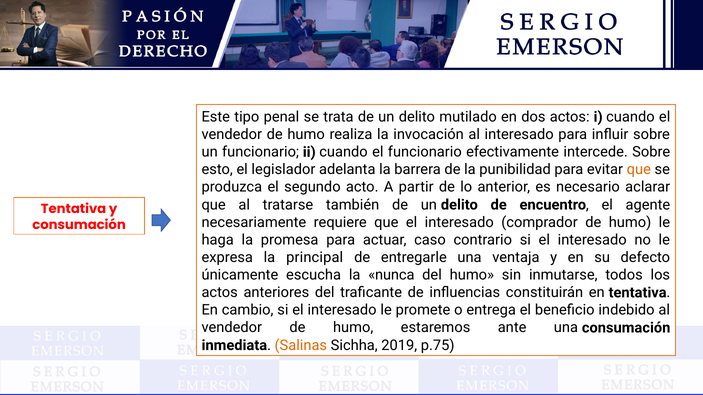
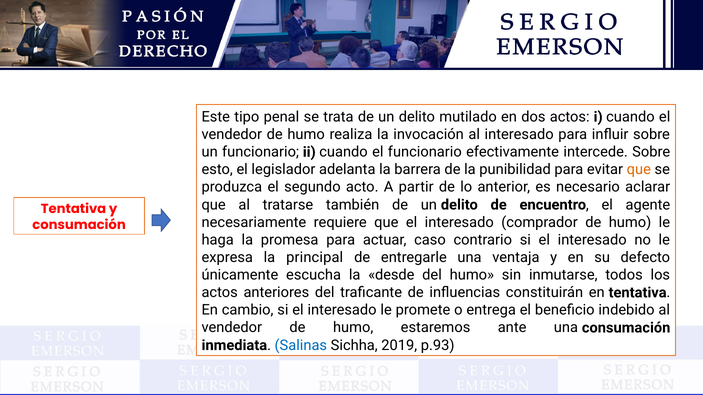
nunca: nunca -> desde
Salinas colour: orange -> blue
p.75: p.75 -> p.93
